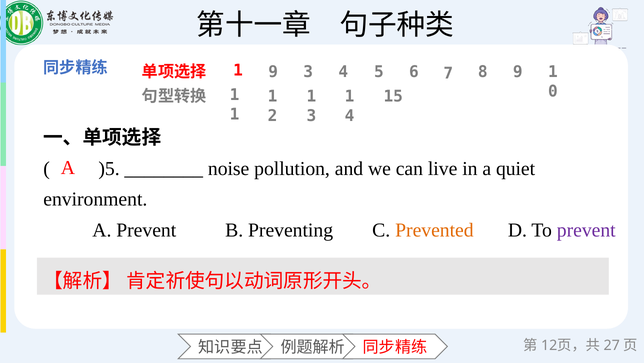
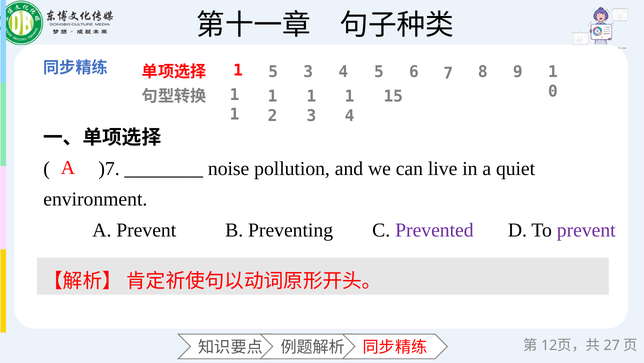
1 9: 9 -> 5
)5: )5 -> )7
Prevented colour: orange -> purple
